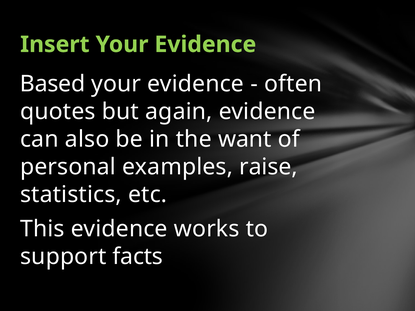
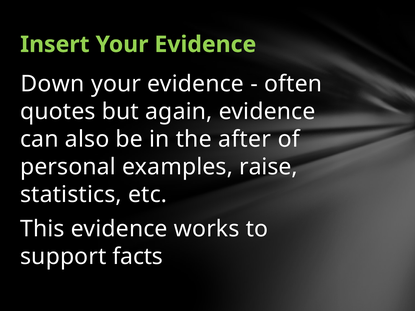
Based: Based -> Down
want: want -> after
